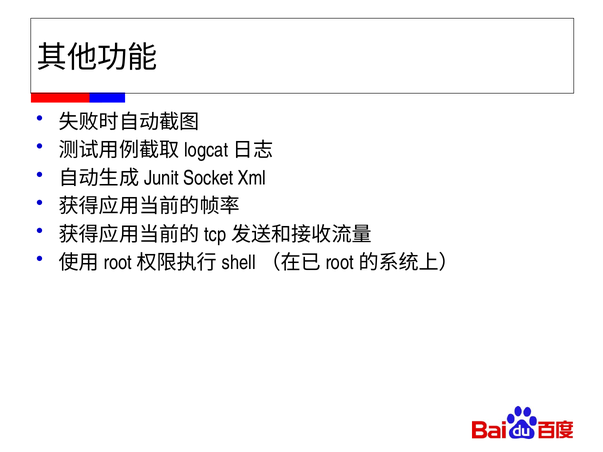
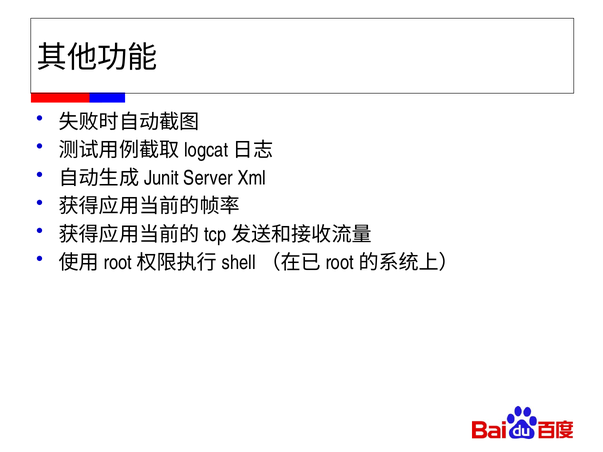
Socket: Socket -> Server
